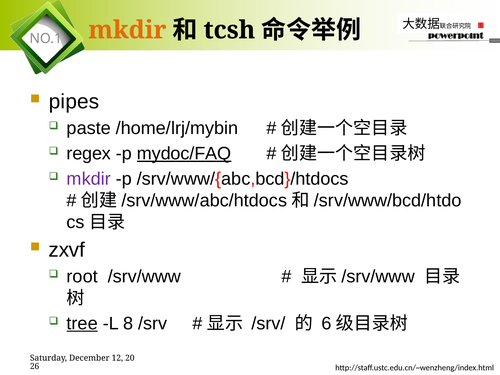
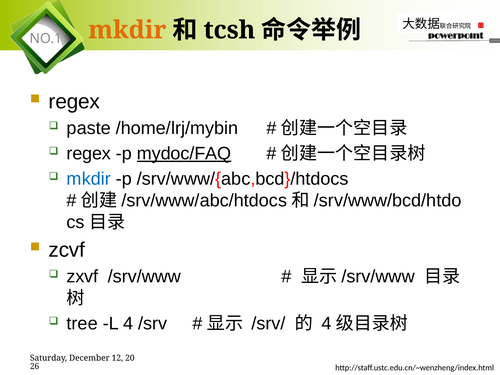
pipes at (74, 102): pipes -> regex
mkdir at (89, 179) colour: purple -> blue
zxvf: zxvf -> zcvf
root: root -> zxvf
tree underline: present -> none
L 8: 8 -> 4
6 at (326, 323): 6 -> 4
